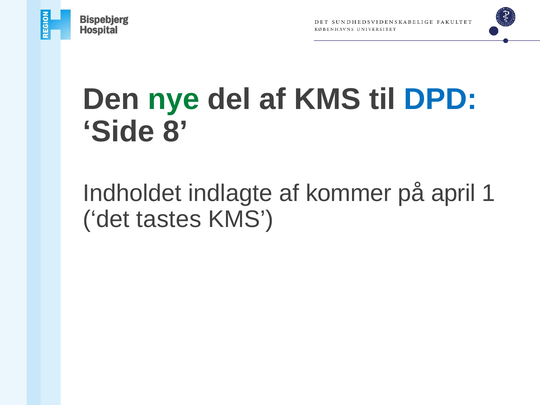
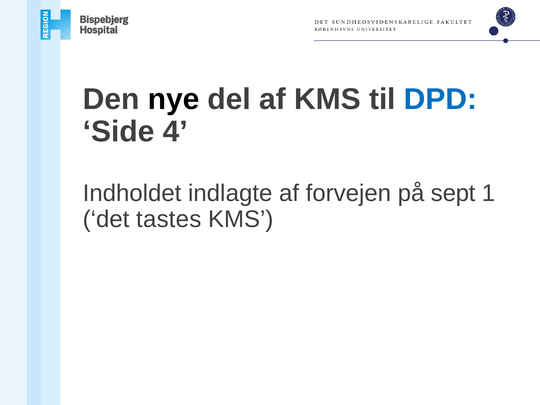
nye colour: green -> black
8: 8 -> 4
kommer: kommer -> forvejen
april: april -> sept
